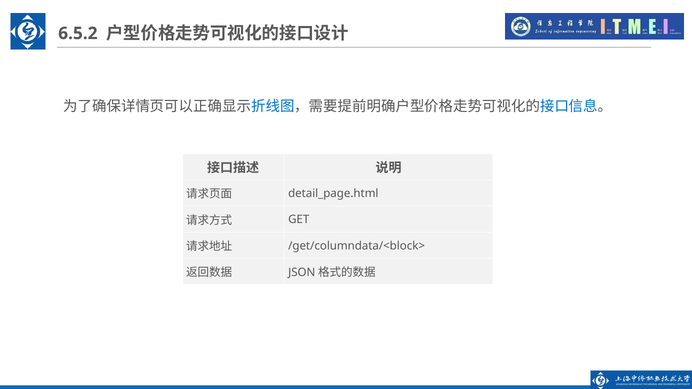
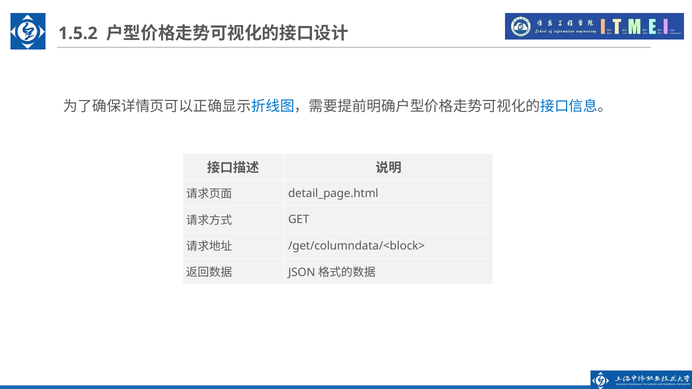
6.5.2: 6.5.2 -> 1.5.2
